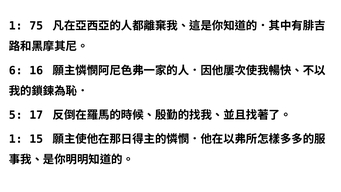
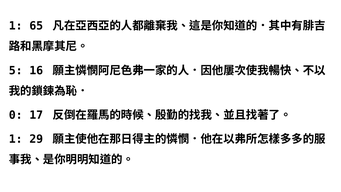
75: 75 -> 65
6: 6 -> 5
5: 5 -> 0
15: 15 -> 29
